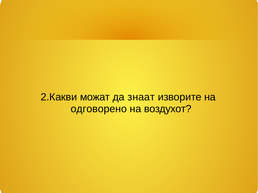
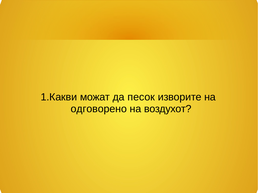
2.Какви: 2.Какви -> 1.Какви
знаат: знаат -> песок
